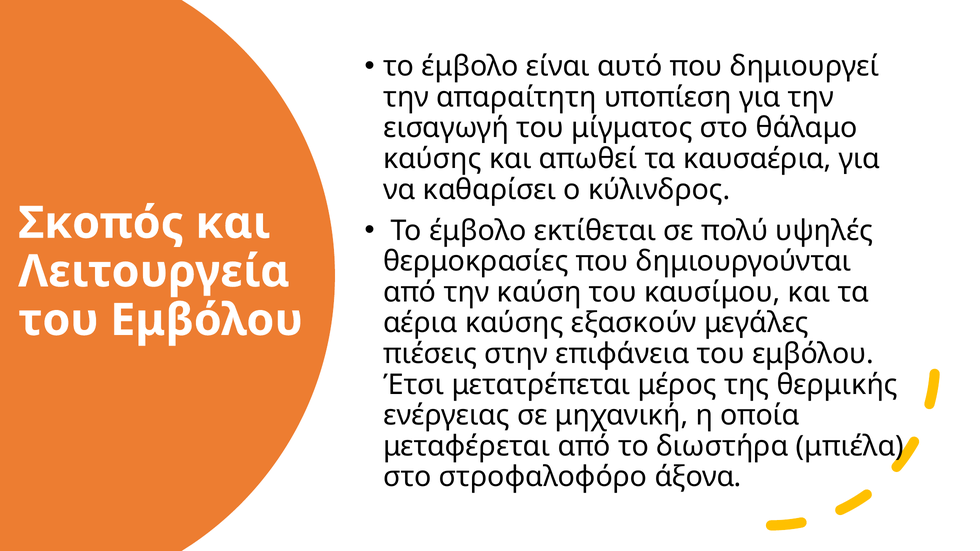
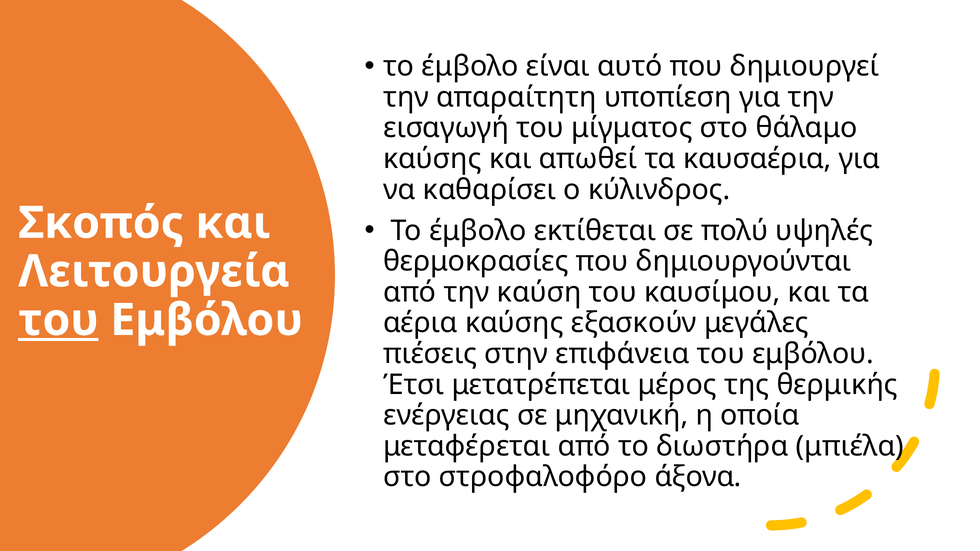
του at (59, 320) underline: none -> present
